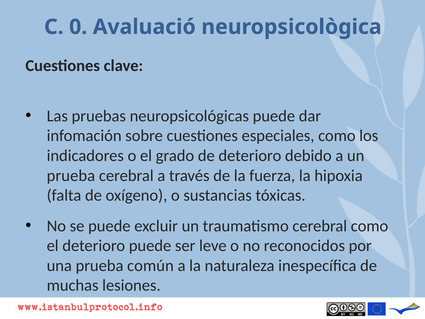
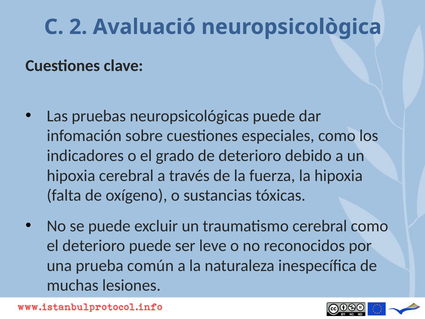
0: 0 -> 2
prueba at (71, 175): prueba -> hipoxia
